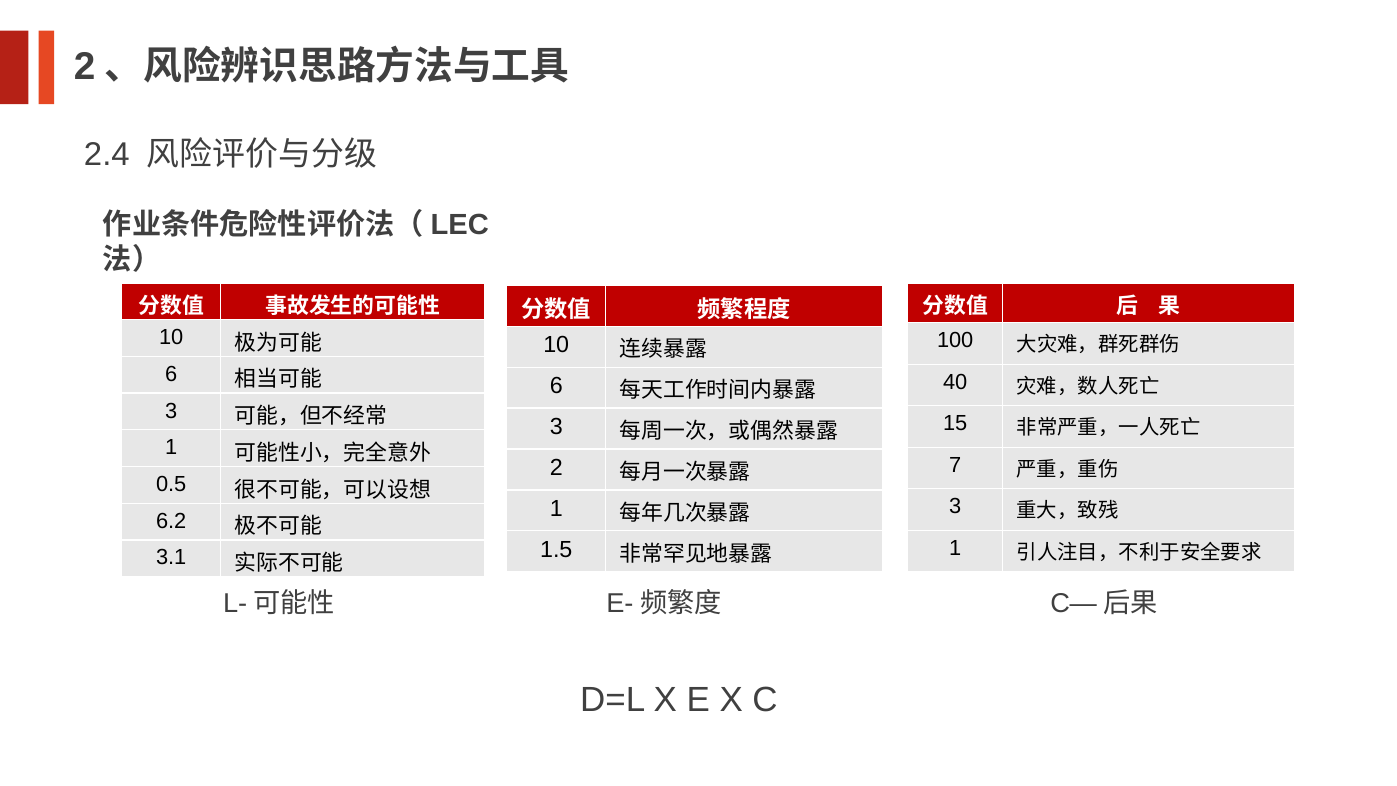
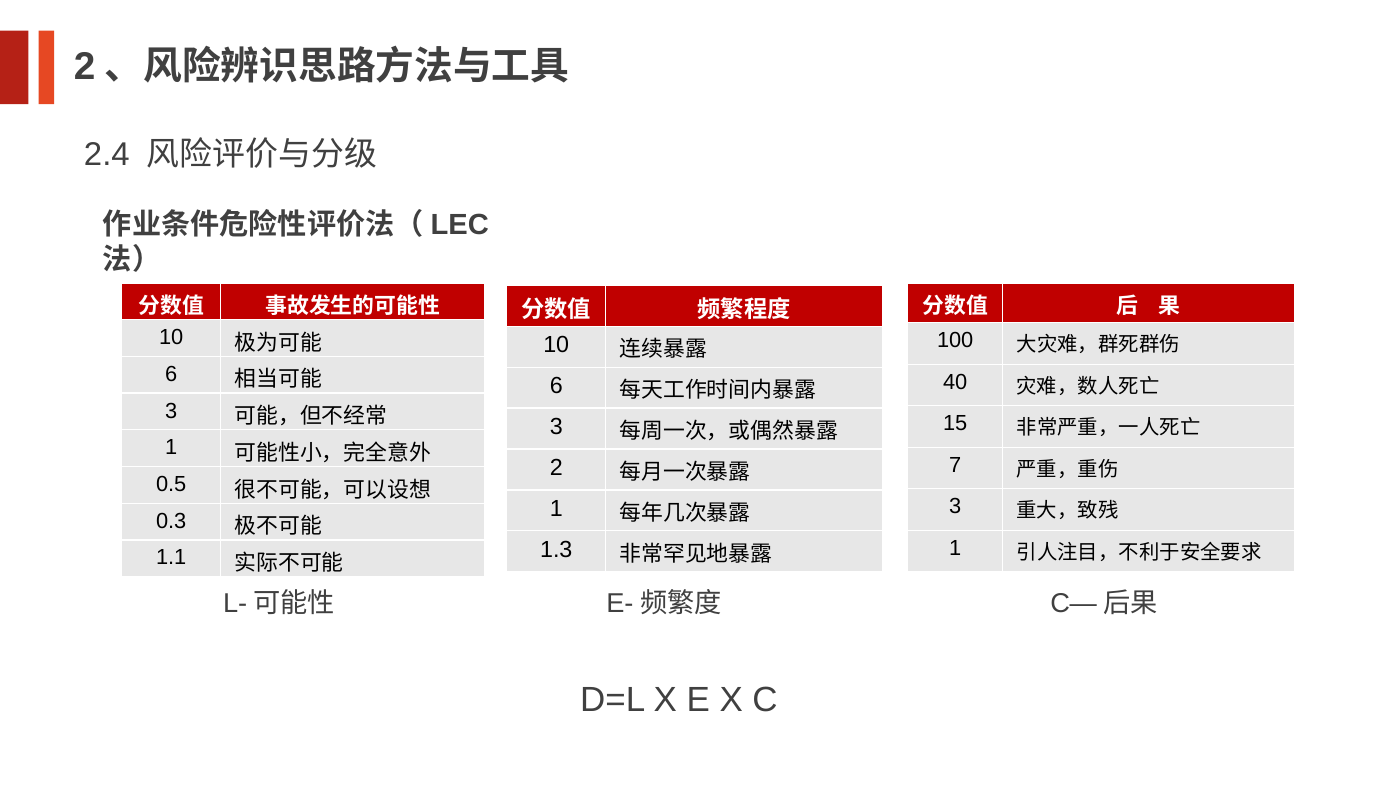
6.2: 6.2 -> 0.3
1.5: 1.5 -> 1.3
3.1: 3.1 -> 1.1
